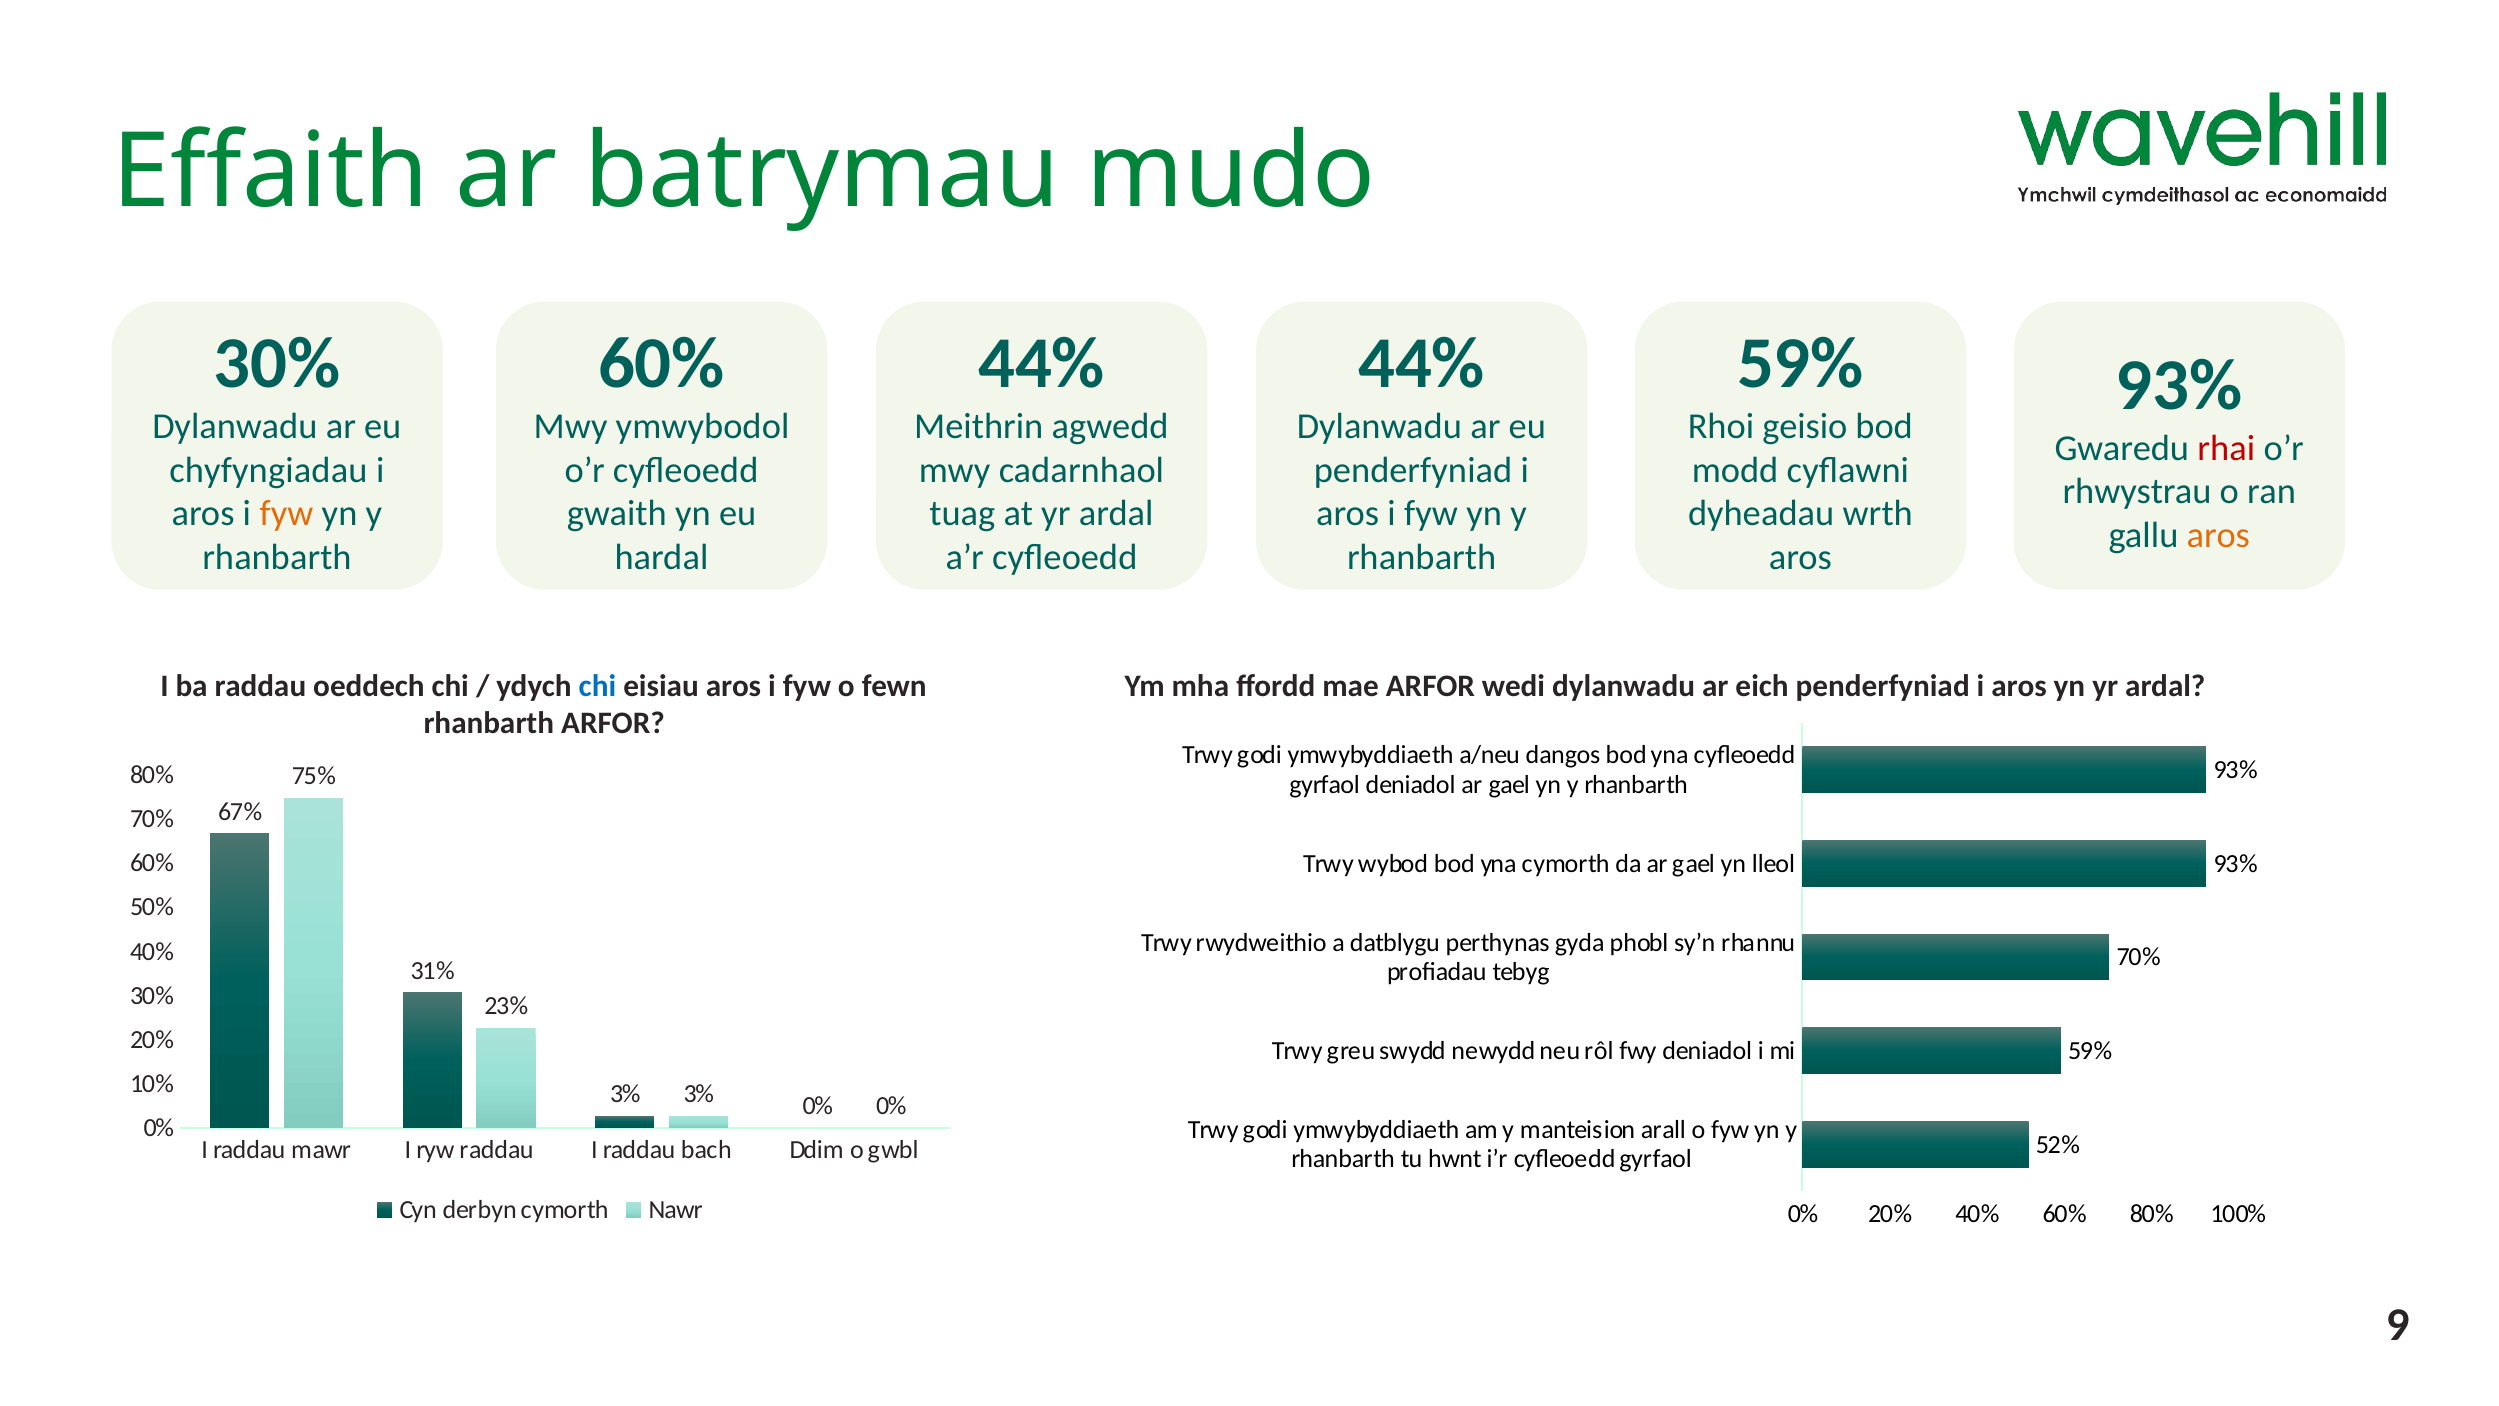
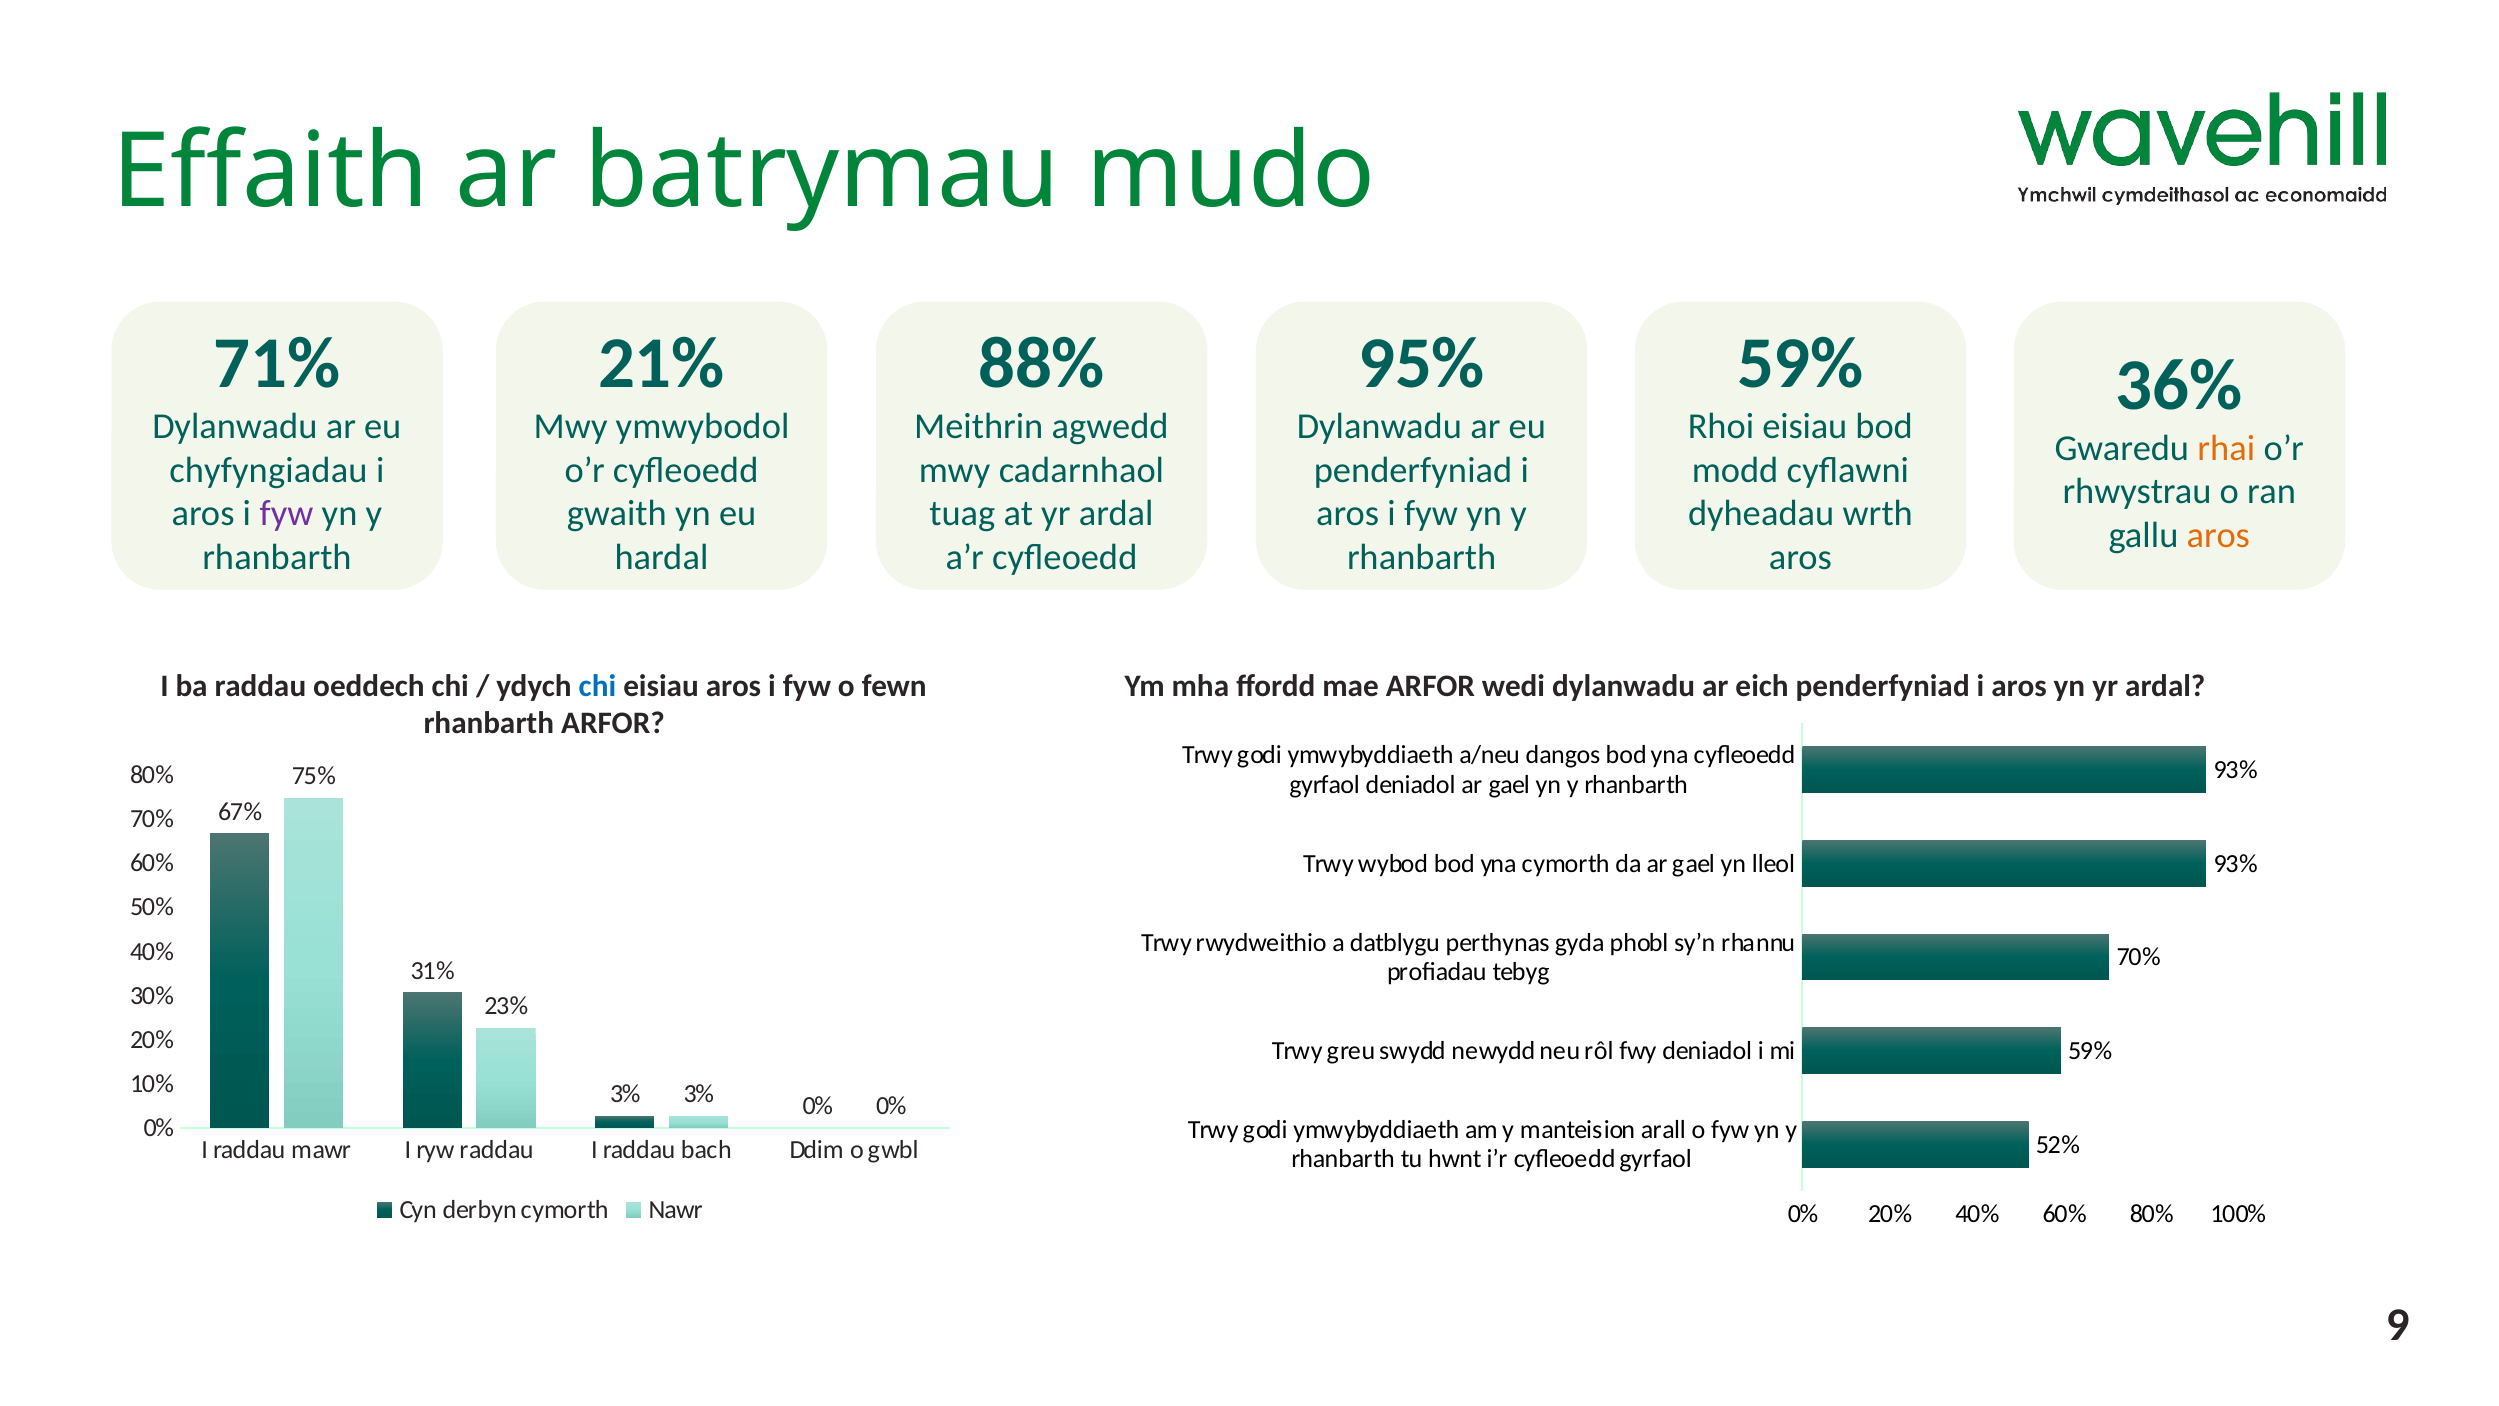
30% at (277, 363): 30% -> 71%
60% at (662, 363): 60% -> 21%
44% at (1042, 363): 44% -> 88%
44% at (1422, 363): 44% -> 95%
93% at (2179, 385): 93% -> 36%
Rhoi geisio: geisio -> eisiau
rhai colour: red -> orange
fyw at (286, 514) colour: orange -> purple
